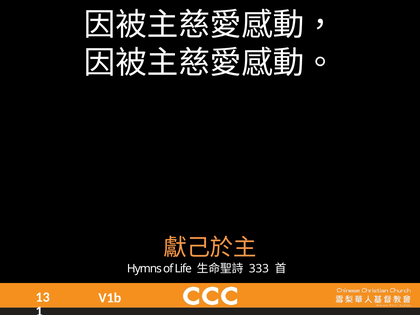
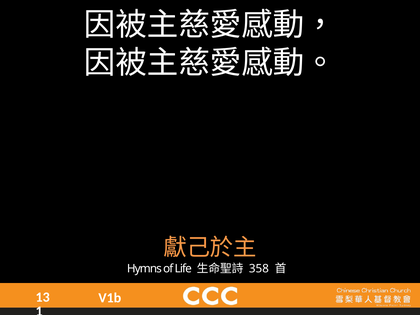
333: 333 -> 358
